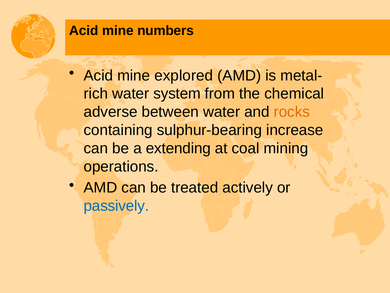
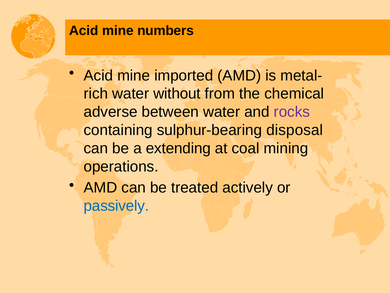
explored: explored -> imported
system: system -> without
rocks colour: orange -> purple
increase: increase -> disposal
